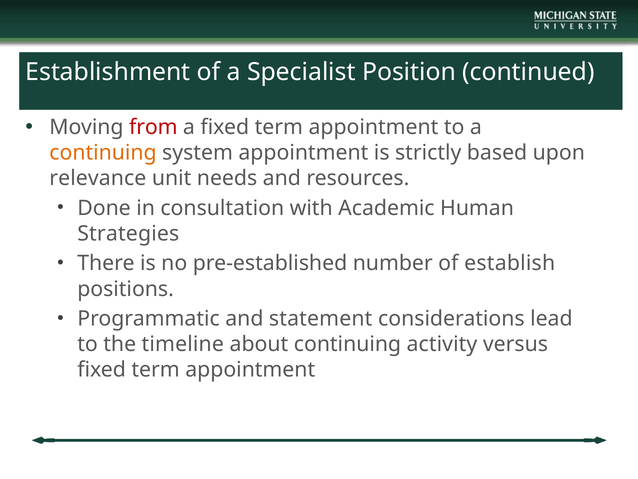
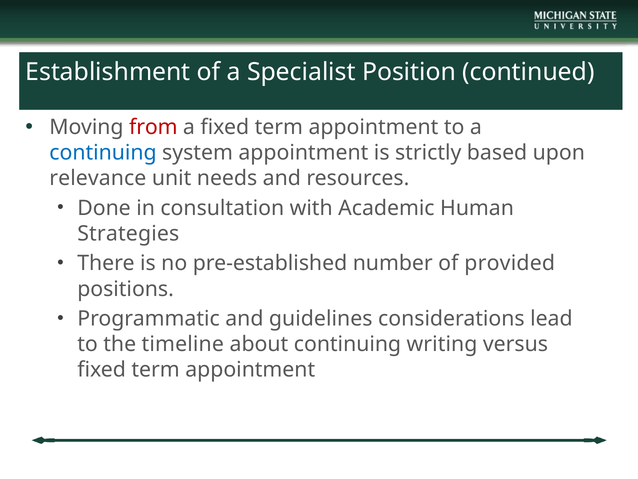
continuing at (103, 153) colour: orange -> blue
establish: establish -> provided
statement: statement -> guidelines
activity: activity -> writing
